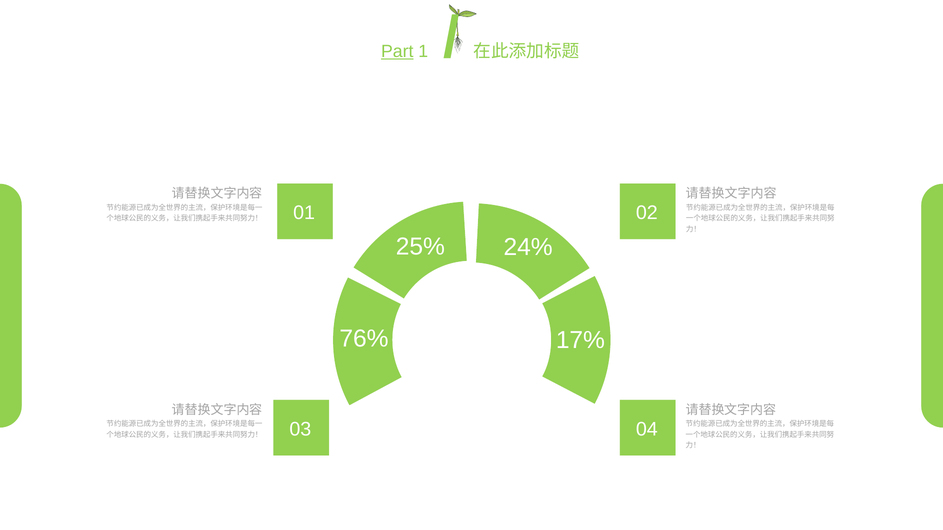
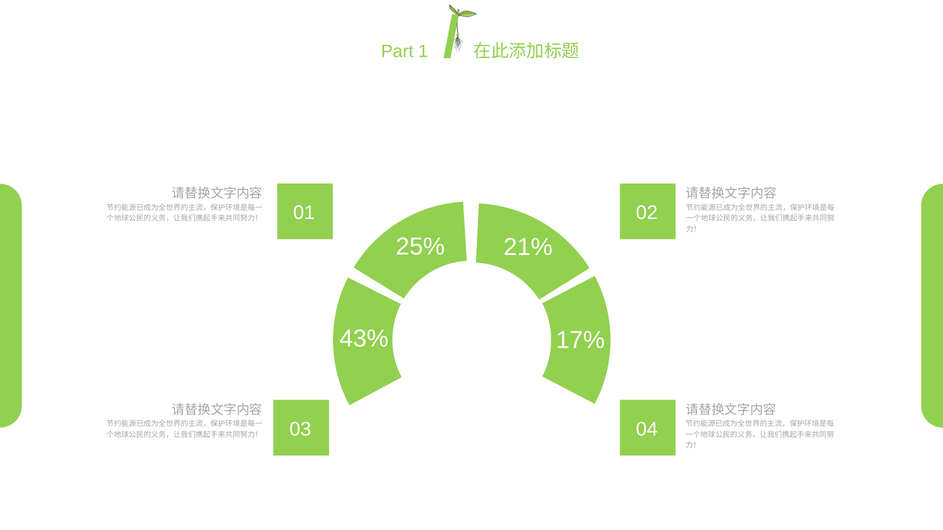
Part underline: present -> none
24%: 24% -> 21%
76%: 76% -> 43%
